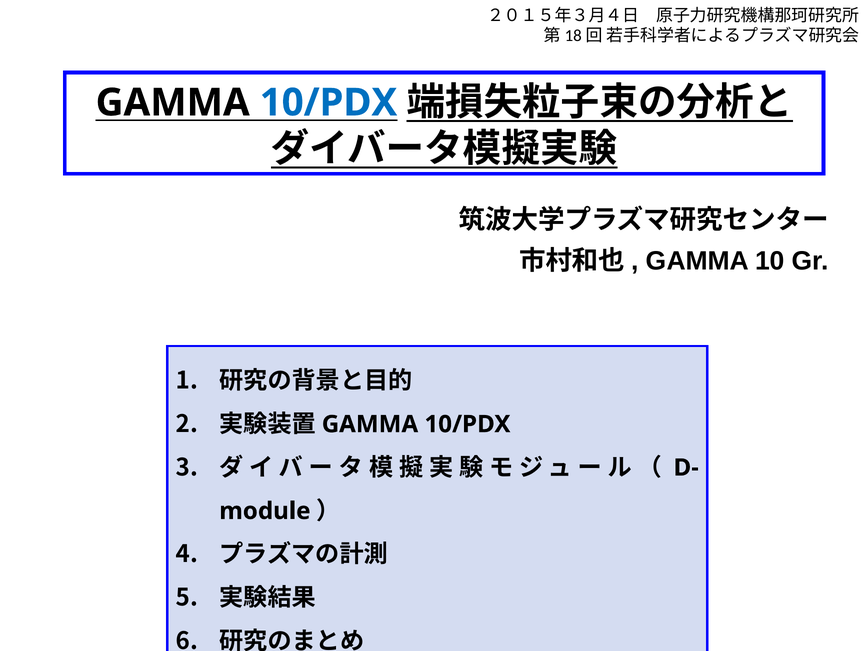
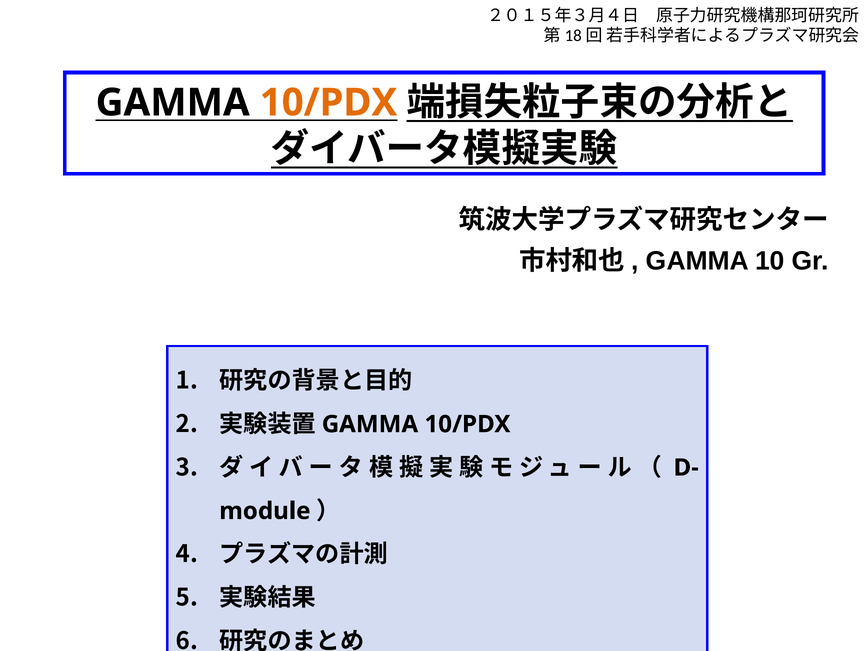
10/PDX at (329, 103) colour: blue -> orange
